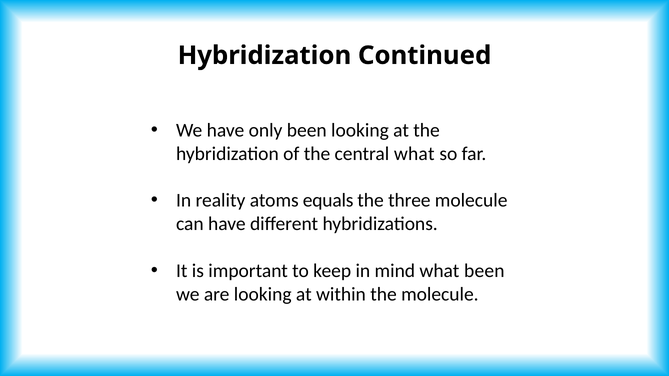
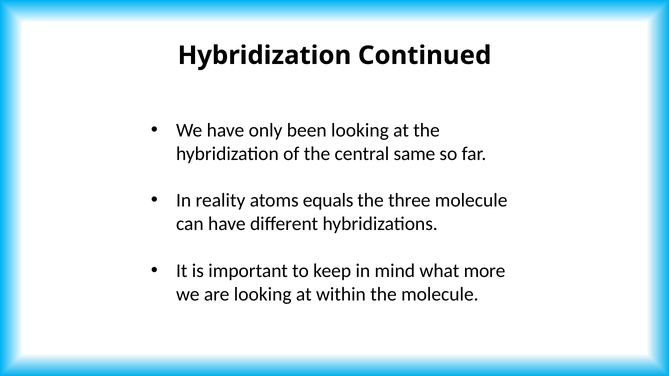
central what: what -> same
what been: been -> more
